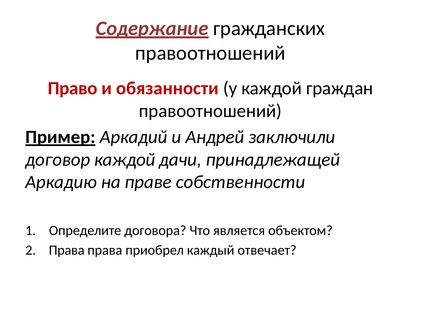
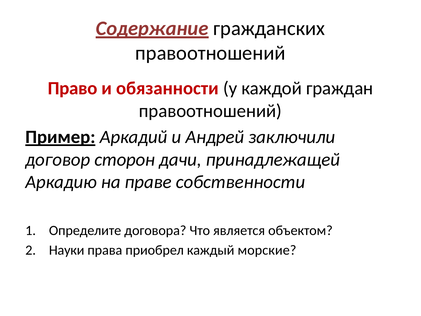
договор каждой: каждой -> сторон
Права at (67, 250): Права -> Науки
отвечает: отвечает -> морские
